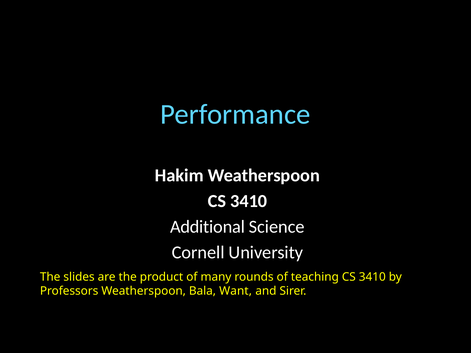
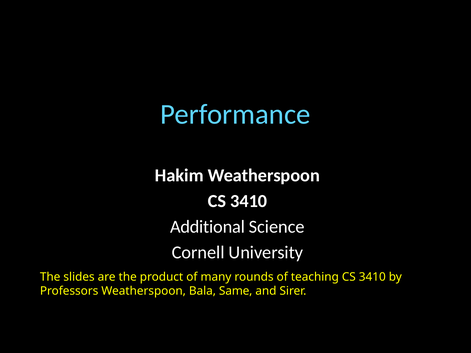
Want: Want -> Same
